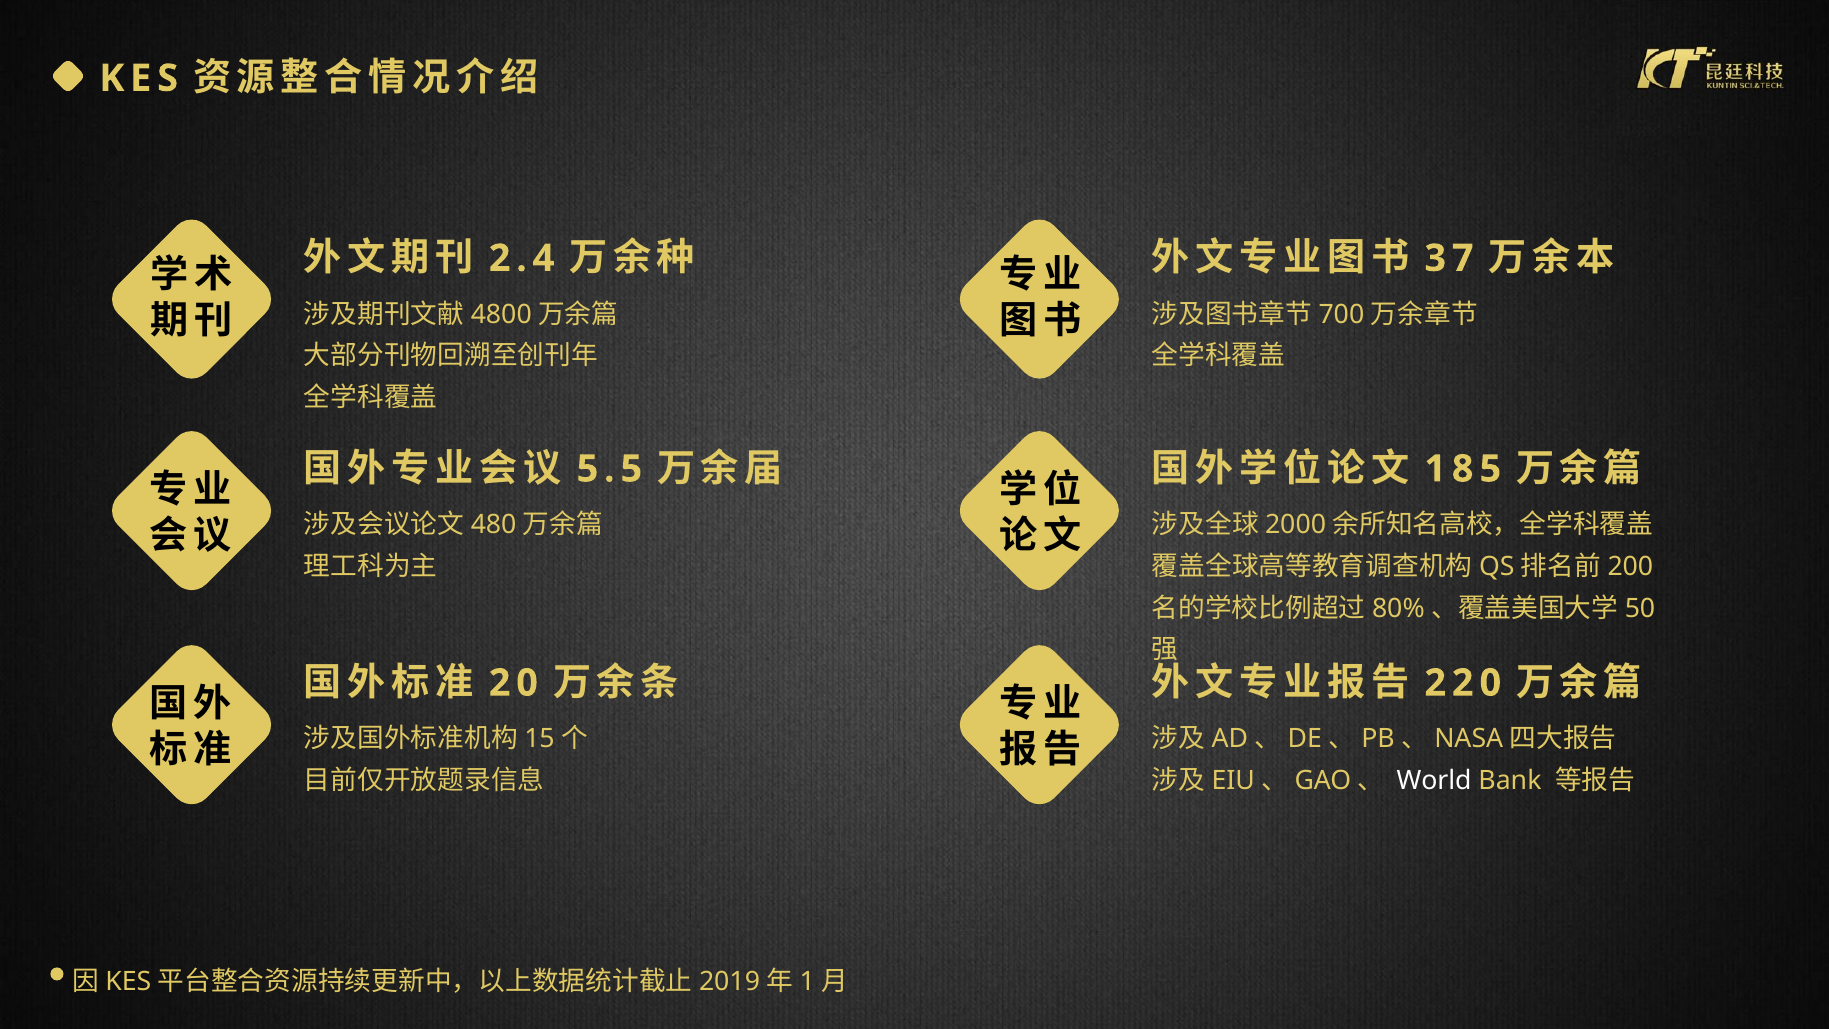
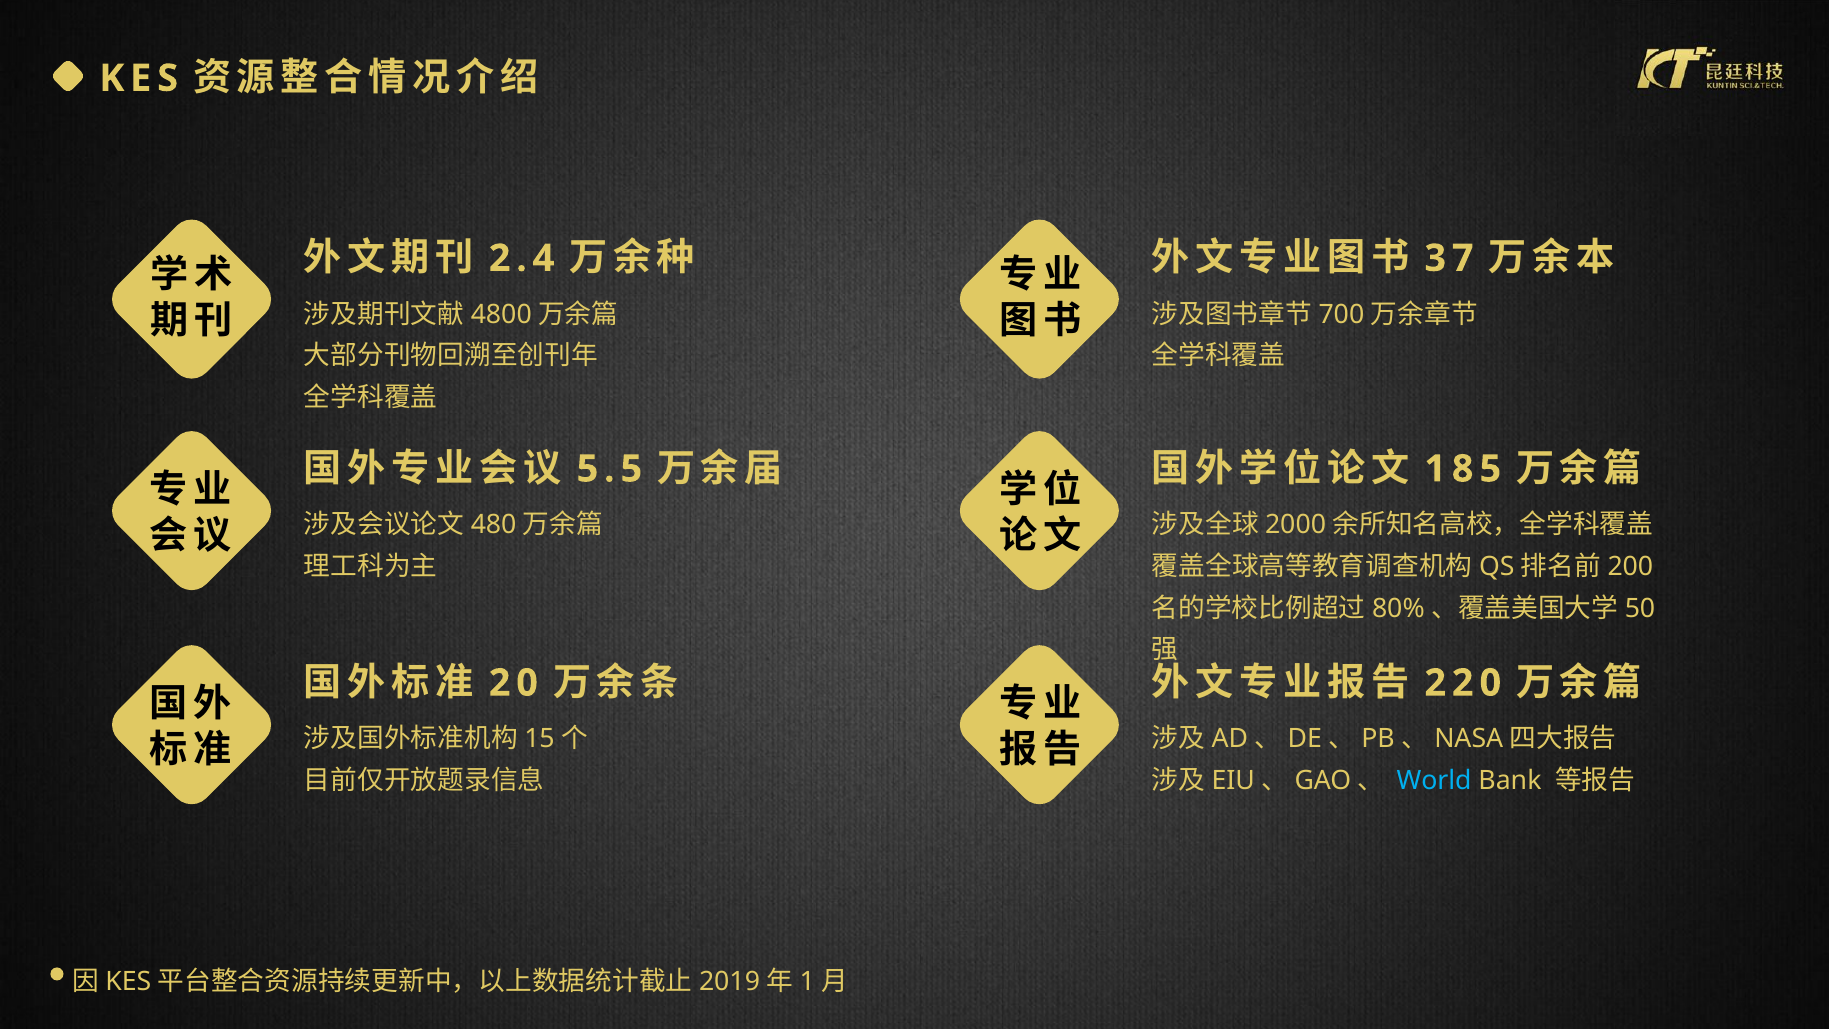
World colour: white -> light blue
